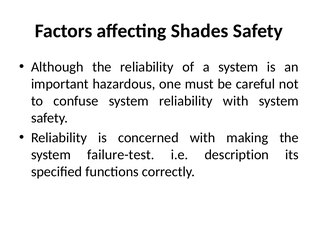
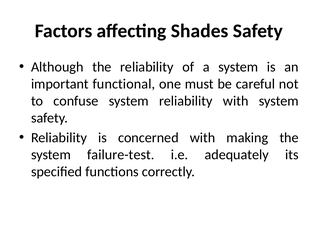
hazardous: hazardous -> functional
description: description -> adequately
